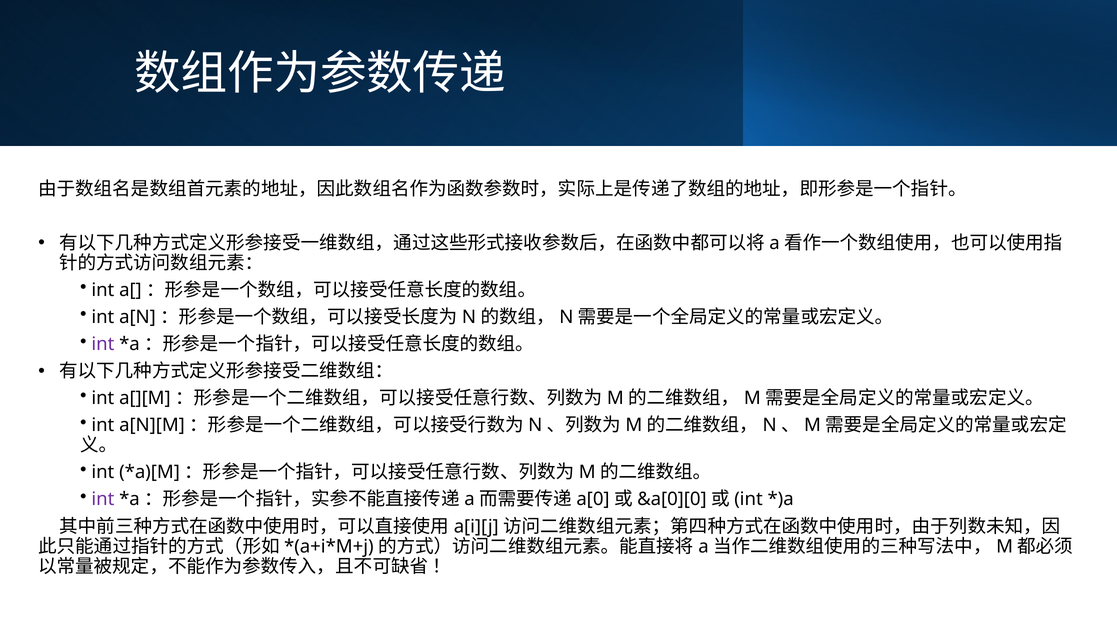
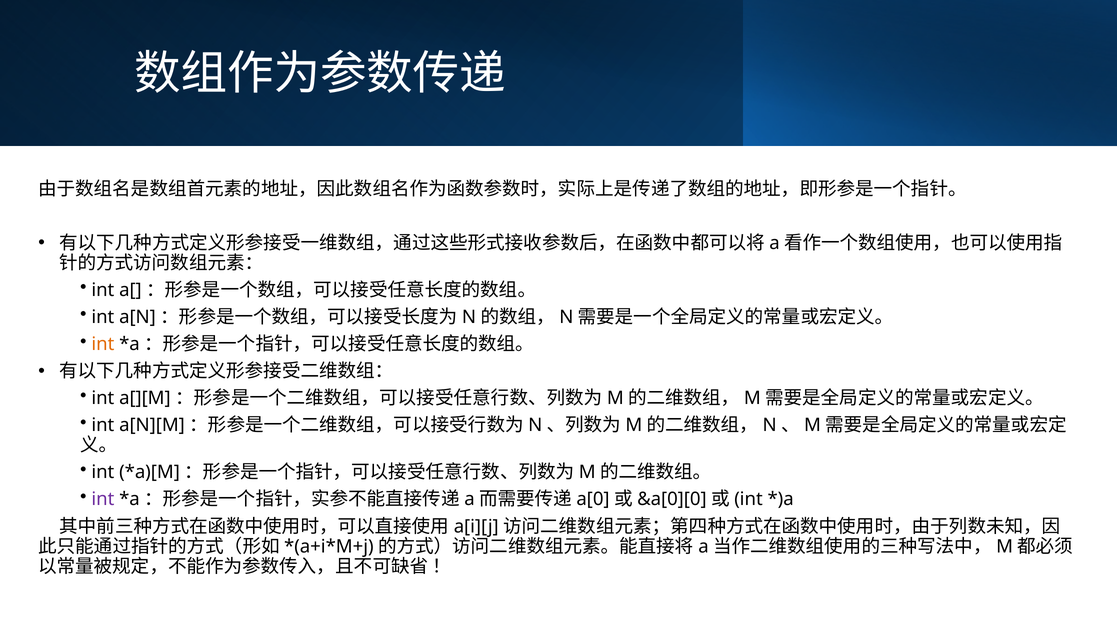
int at (103, 344) colour: purple -> orange
